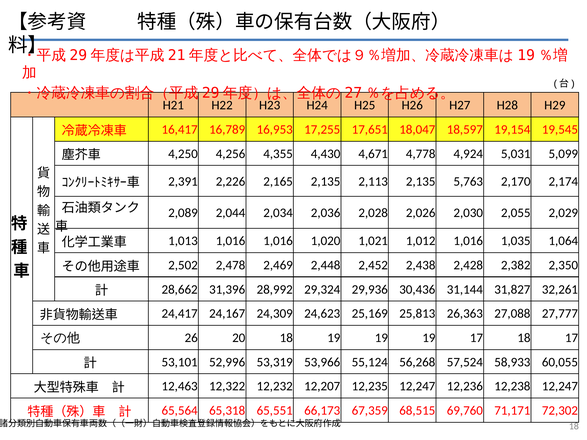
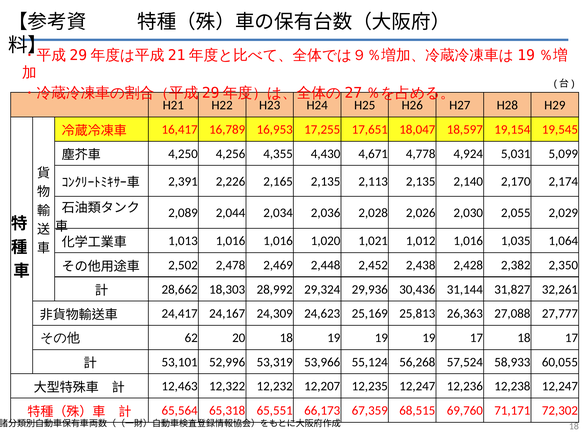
5,763: 5,763 -> 2,140
31,396: 31,396 -> 18,303
26: 26 -> 62
